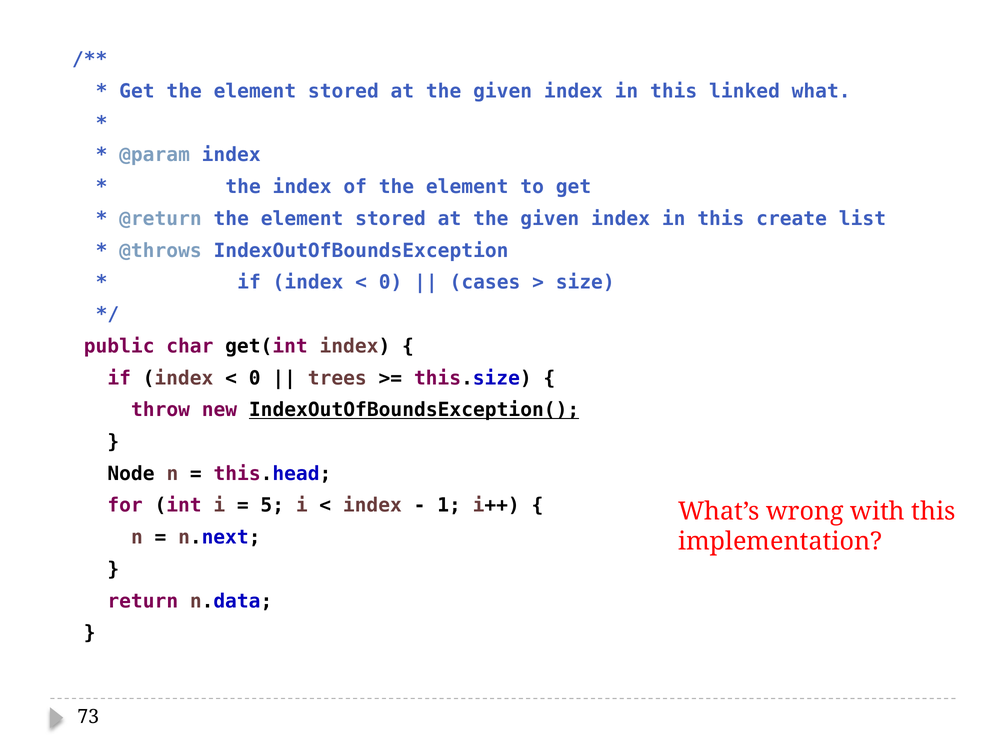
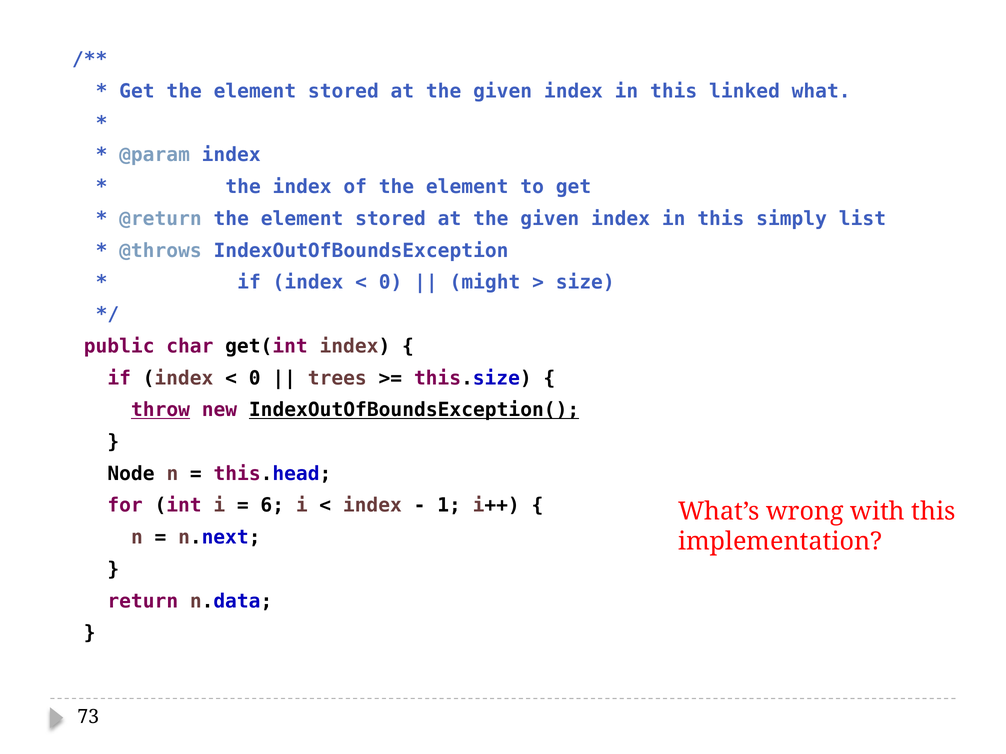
create: create -> simply
cases: cases -> might
throw underline: none -> present
5: 5 -> 6
